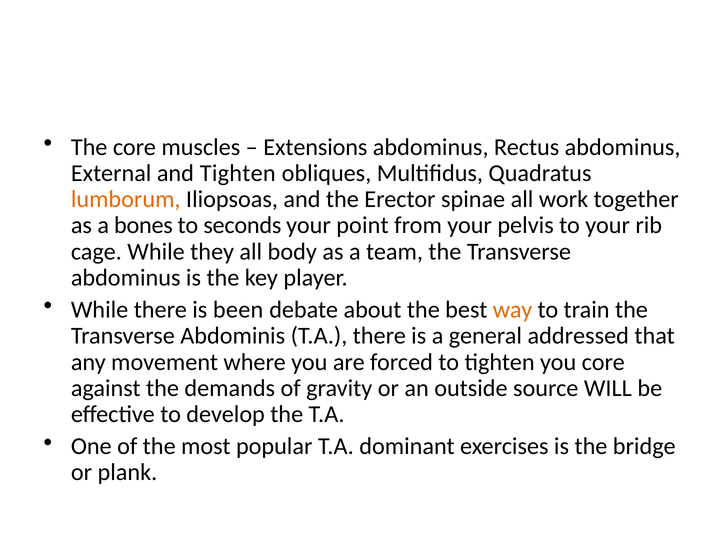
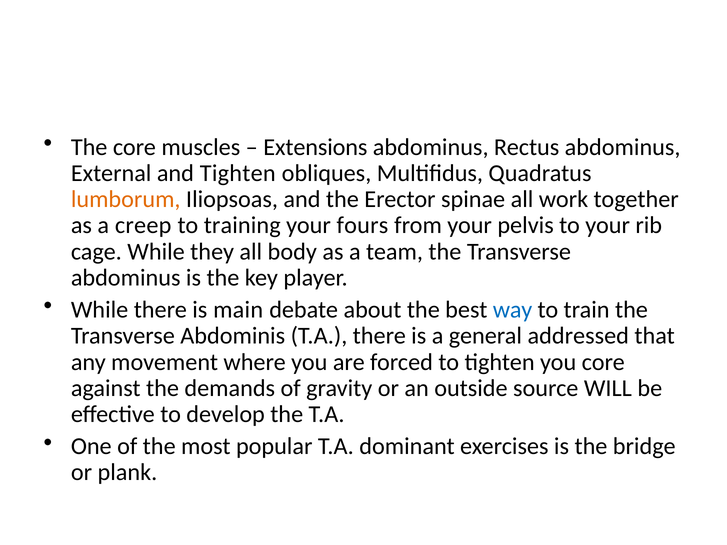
bones: bones -> creep
seconds: seconds -> training
point: point -> fours
been: been -> main
way colour: orange -> blue
